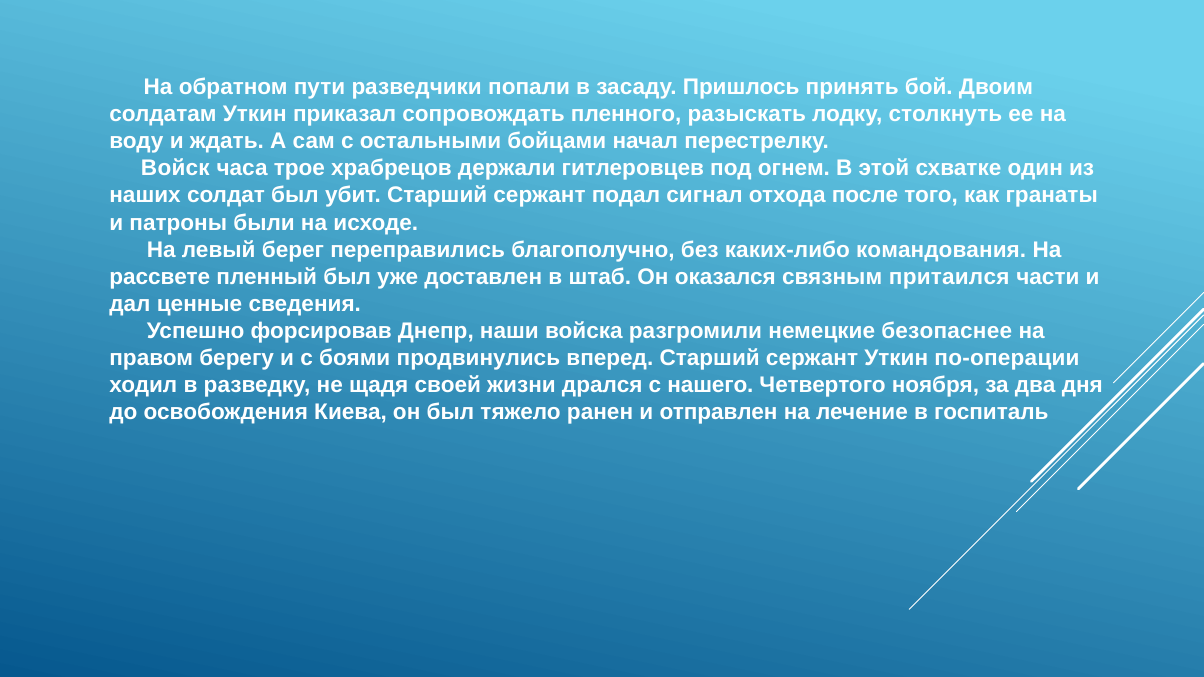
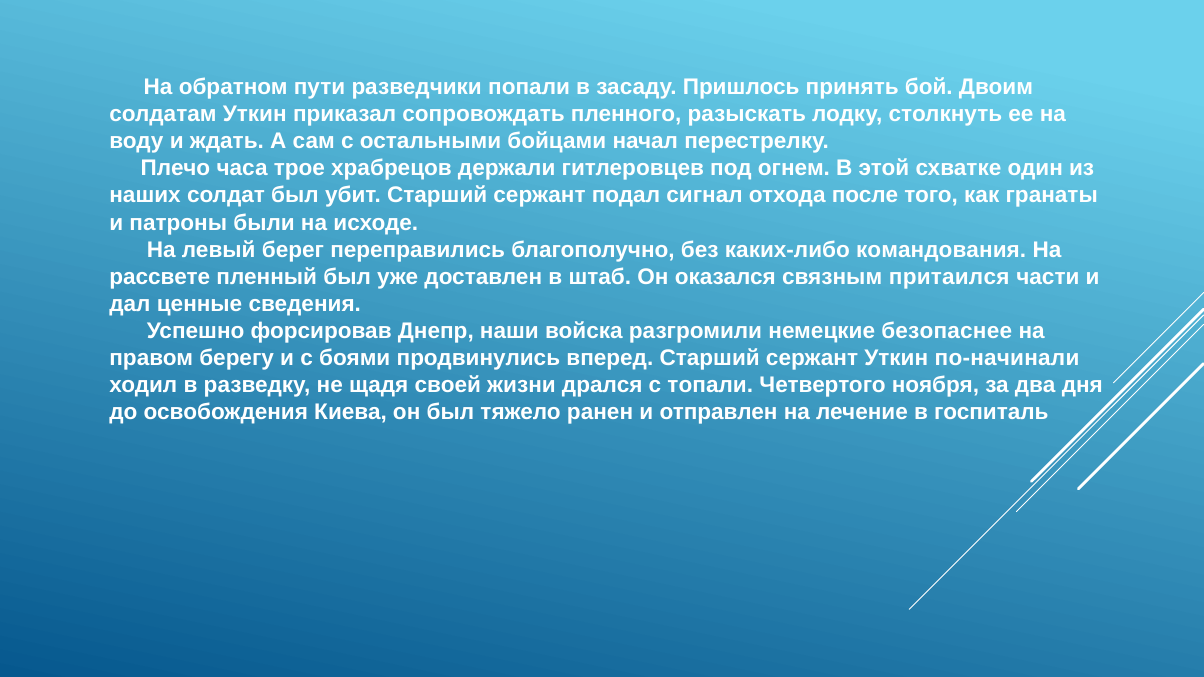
Войск: Войск -> Плечо
по-операции: по-операции -> по-начинали
нашего: нашего -> топали
